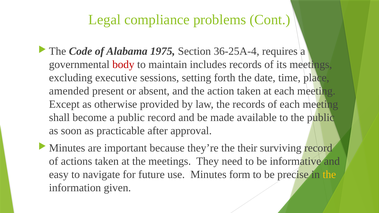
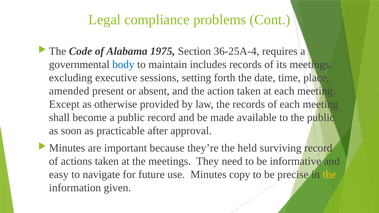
body colour: red -> blue
their: their -> held
form: form -> copy
